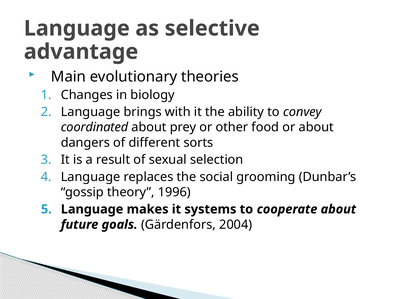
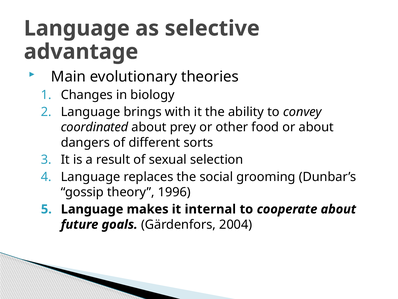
systems: systems -> internal
